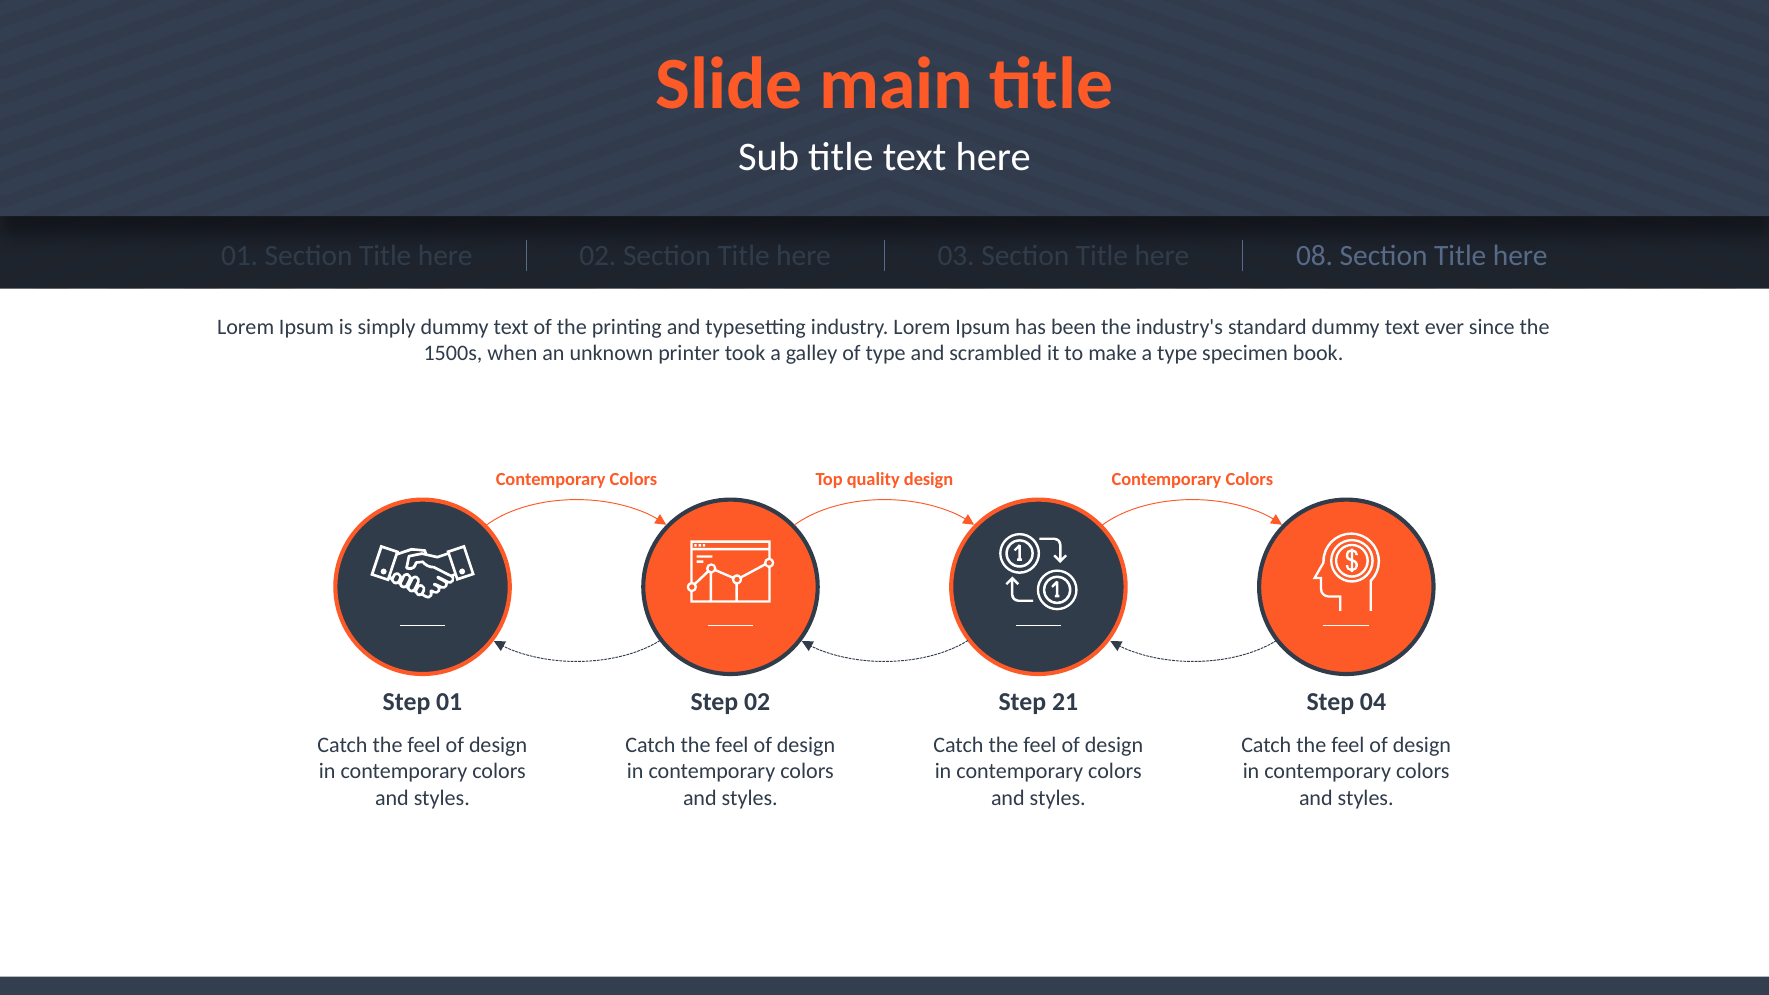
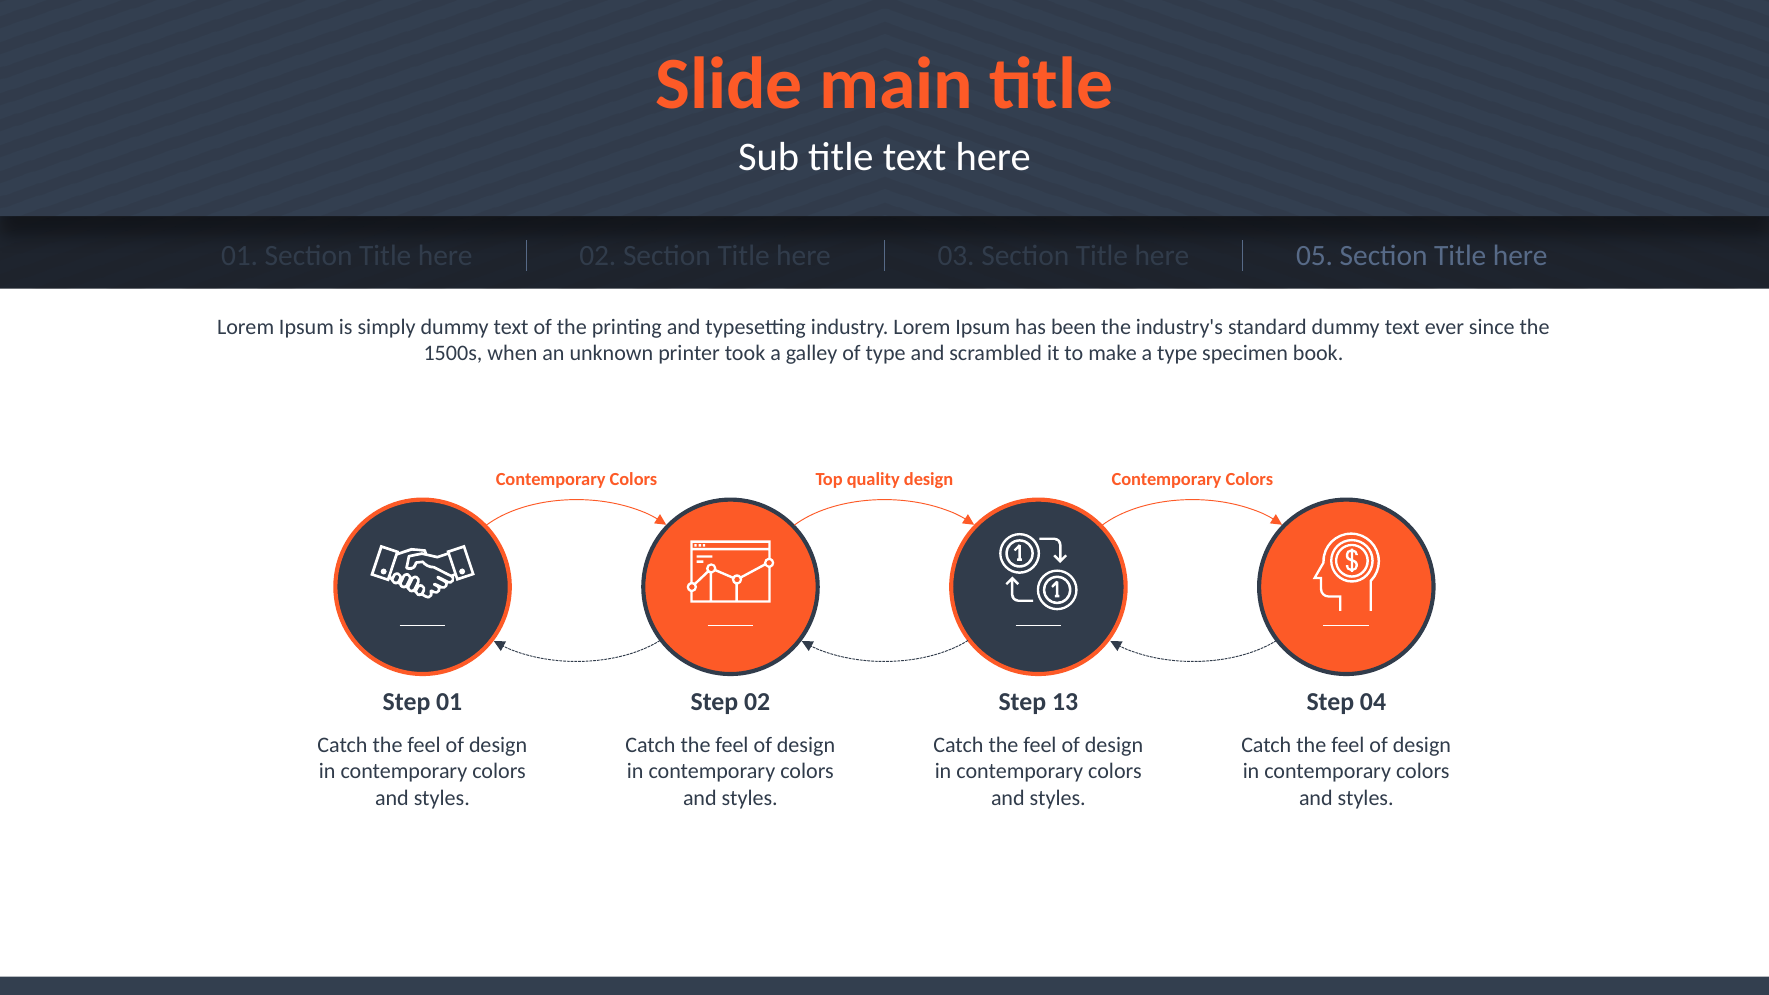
08: 08 -> 05
21: 21 -> 13
